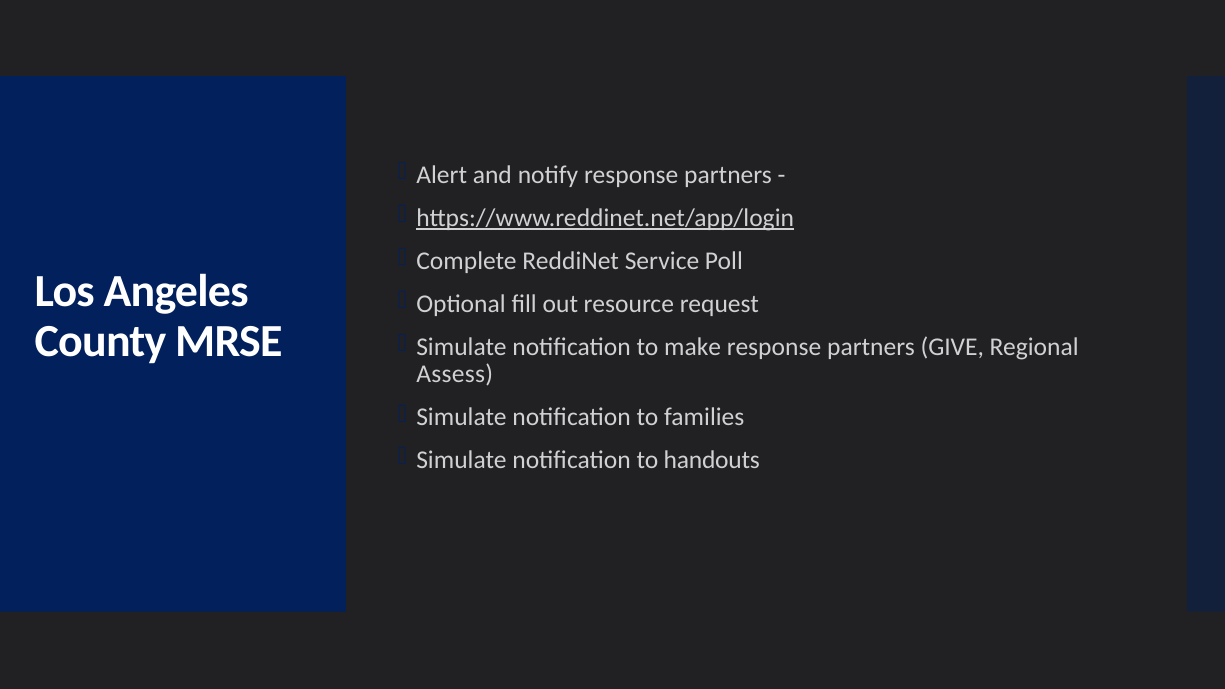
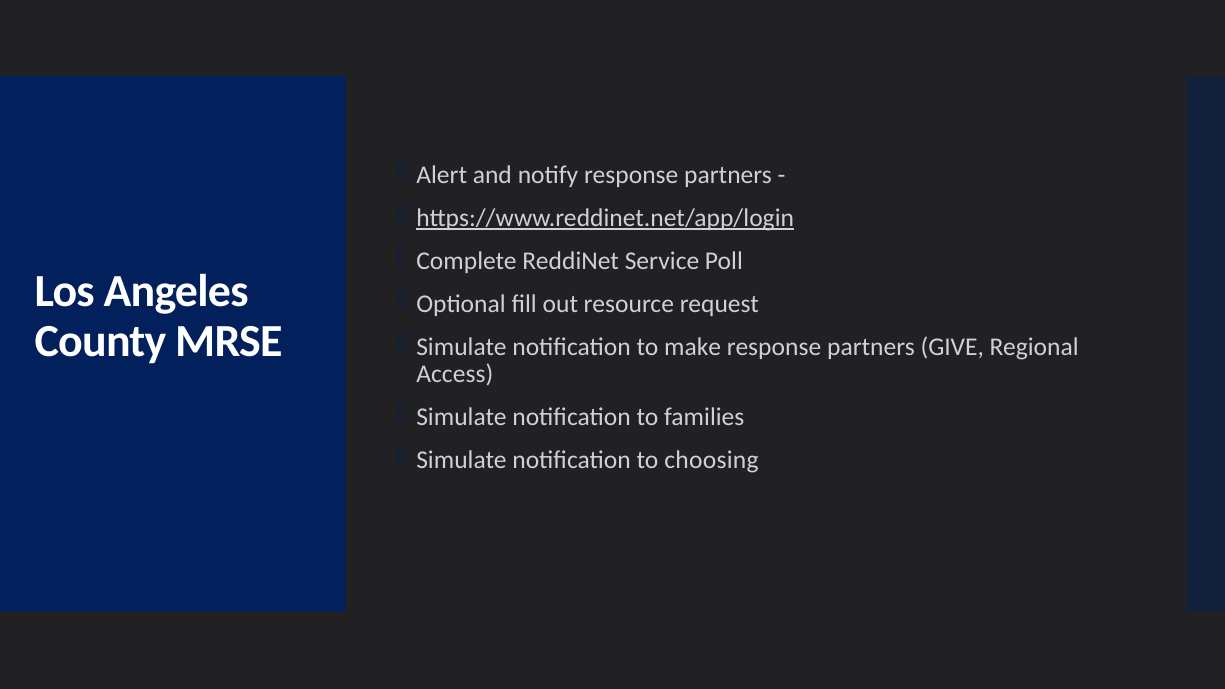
Assess: Assess -> Access
handouts: handouts -> choosing
